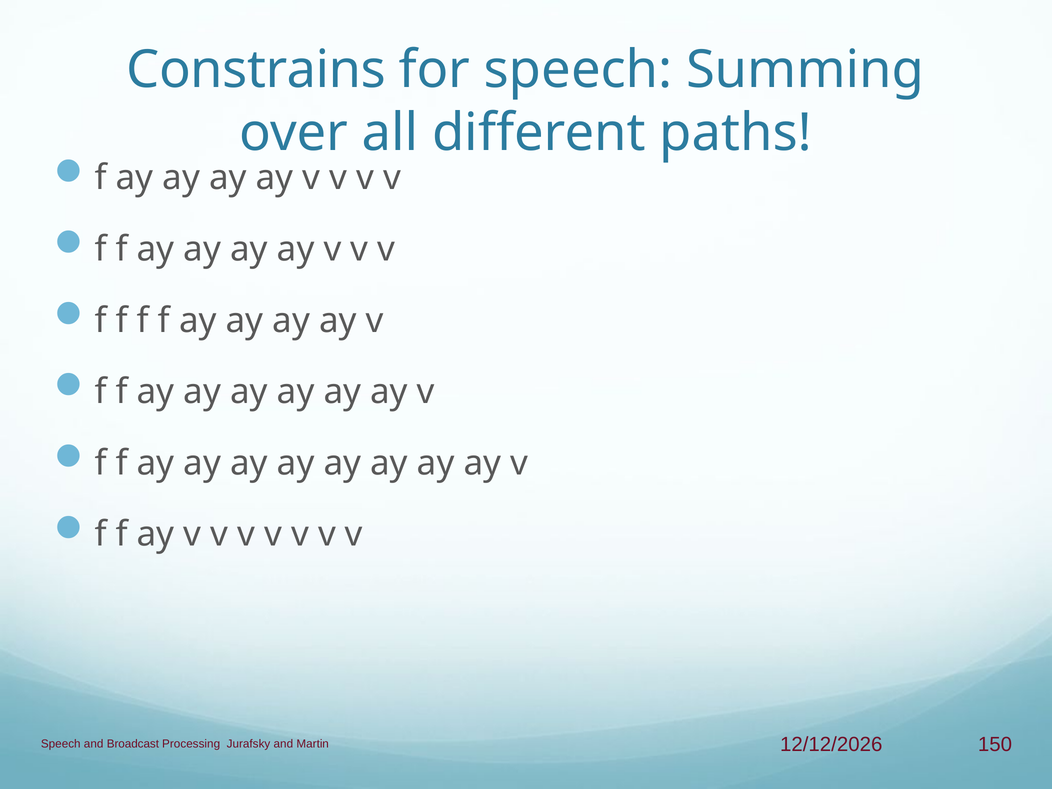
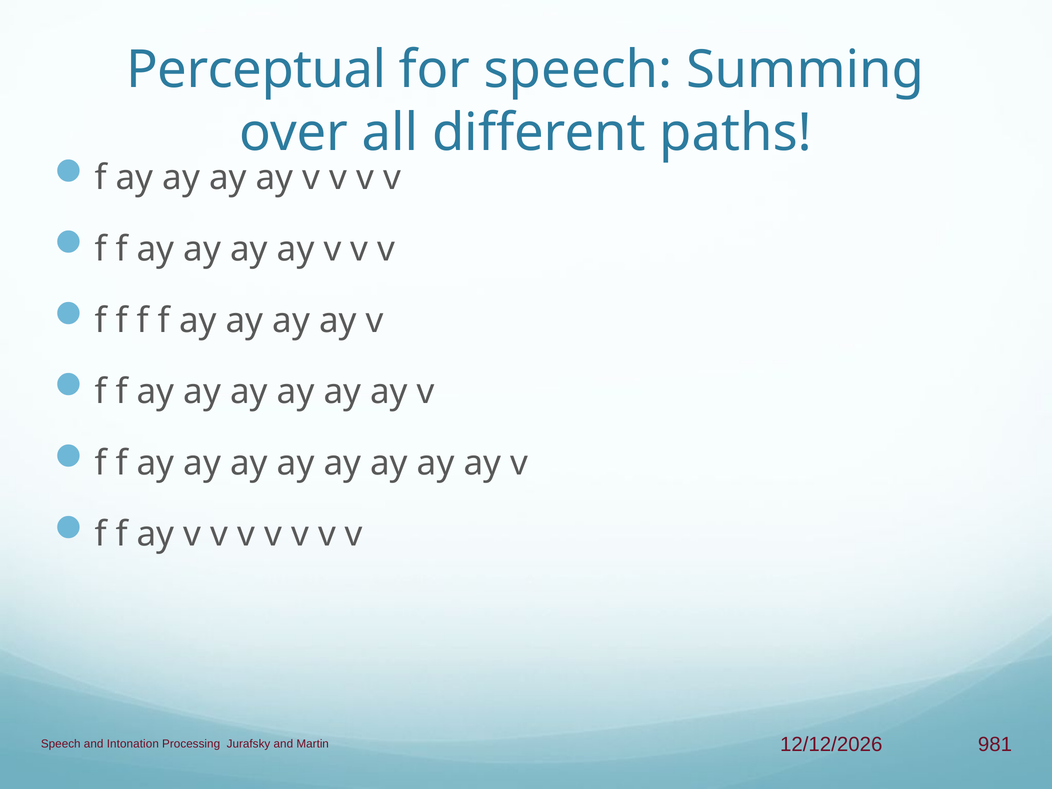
Constrains: Constrains -> Perceptual
150: 150 -> 981
Broadcast: Broadcast -> Intonation
